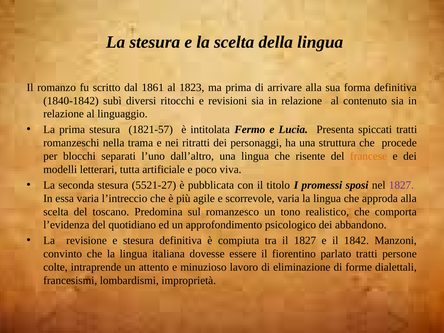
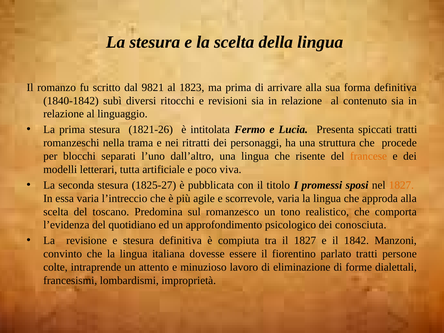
1861: 1861 -> 9821
1821-57: 1821-57 -> 1821-26
5521-27: 5521-27 -> 1825-27
1827 at (401, 185) colour: purple -> orange
abbandono: abbandono -> conosciuta
